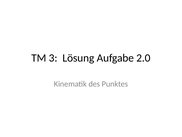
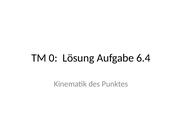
3: 3 -> 0
2.0: 2.0 -> 6.4
